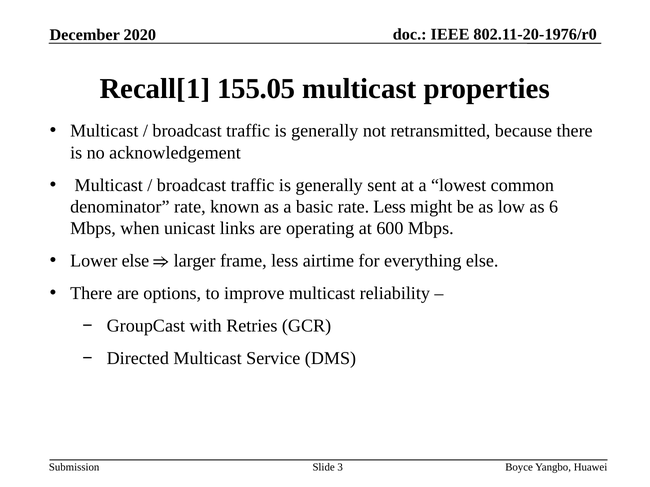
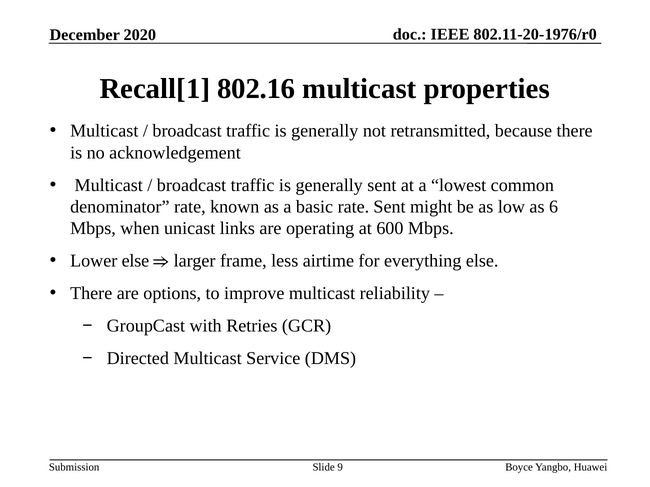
155.05: 155.05 -> 802.16
rate Less: Less -> Sent
3: 3 -> 9
